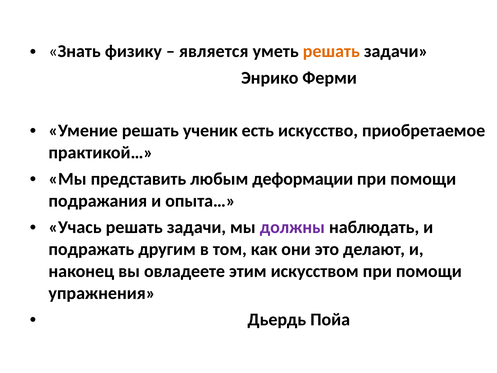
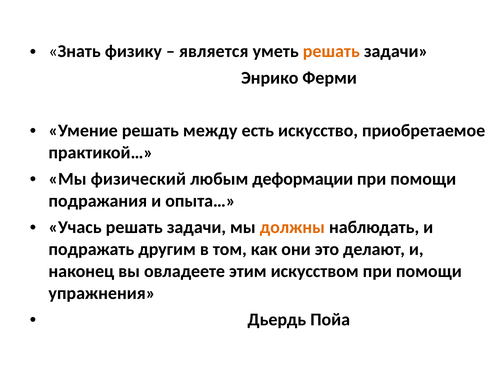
ученик: ученик -> между
представить: представить -> физический
должны colour: purple -> orange
